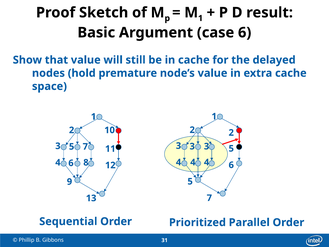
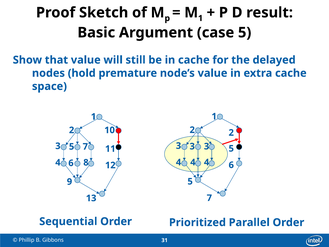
case 6: 6 -> 5
